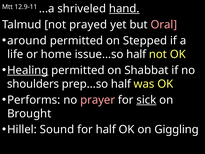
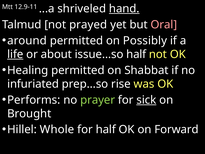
Stepped: Stepped -> Possibly
life underline: none -> present
home: home -> about
Healing underline: present -> none
shoulders: shoulders -> infuriated
prep...so half: half -> rise
prayer colour: pink -> light green
Sound: Sound -> Whole
Giggling: Giggling -> Forward
